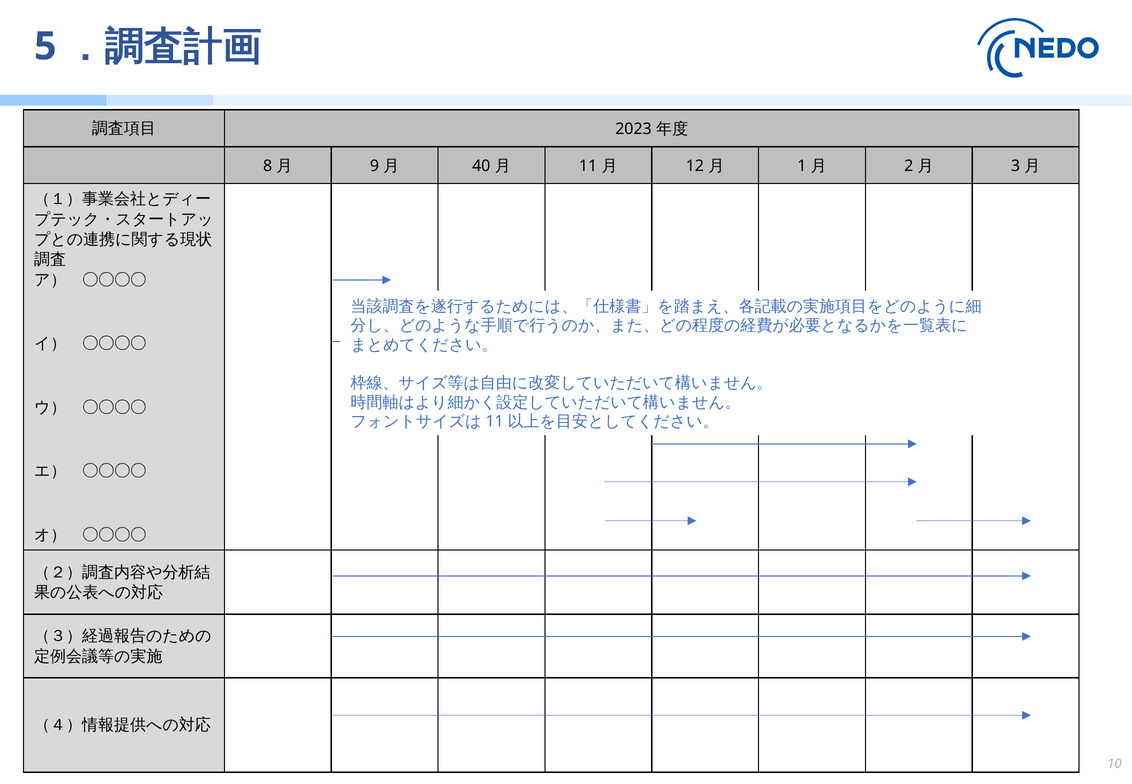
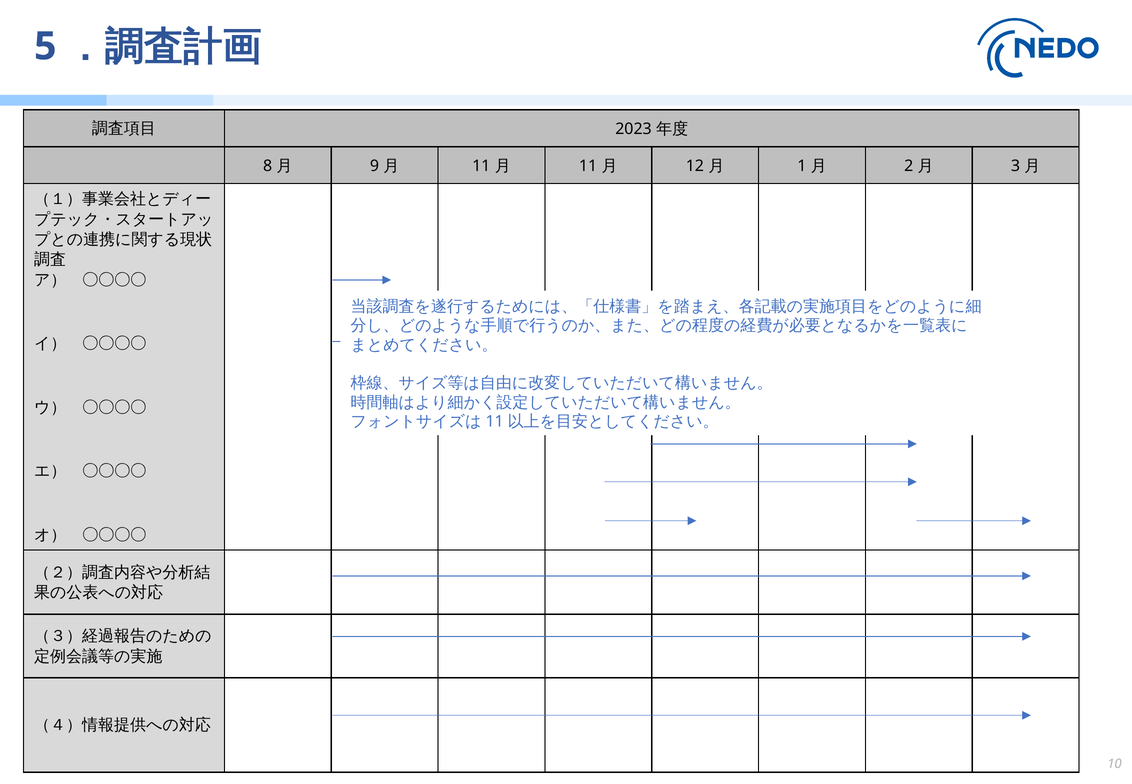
40 at (481, 166): 40 -> 11
